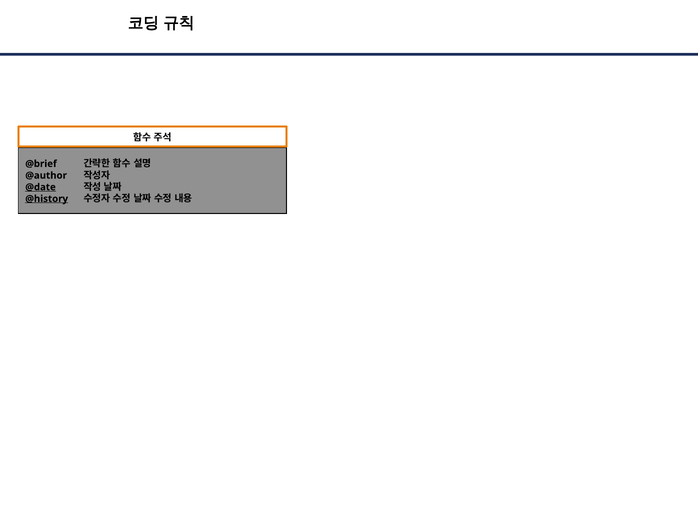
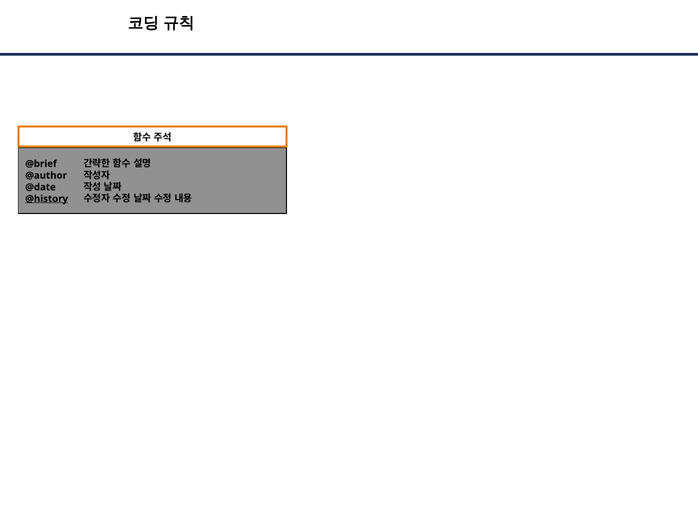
@date underline: present -> none
